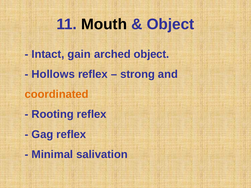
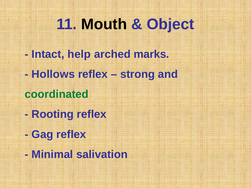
gain: gain -> help
arched object: object -> marks
coordinated colour: orange -> green
